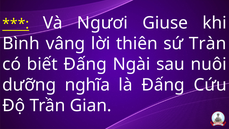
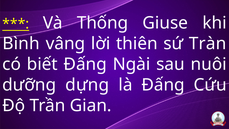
Ngươi: Ngươi -> Thống
nghĩa: nghĩa -> dựng
